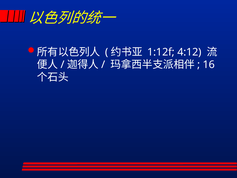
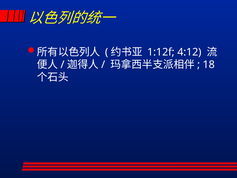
16: 16 -> 18
